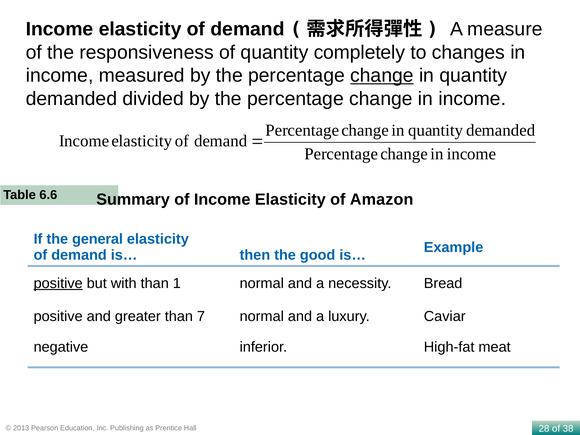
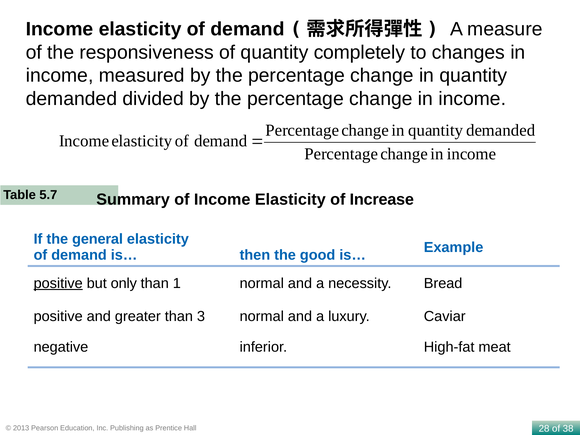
change at (382, 76) underline: present -> none
6.6: 6.6 -> 5.7
Amazon: Amazon -> Increase
with: with -> only
7: 7 -> 3
